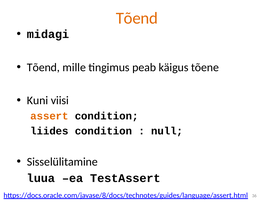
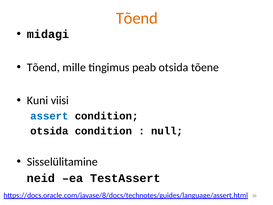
peab käigus: käigus -> otsida
assert colour: orange -> blue
liides at (49, 131): liides -> otsida
luua: luua -> neid
